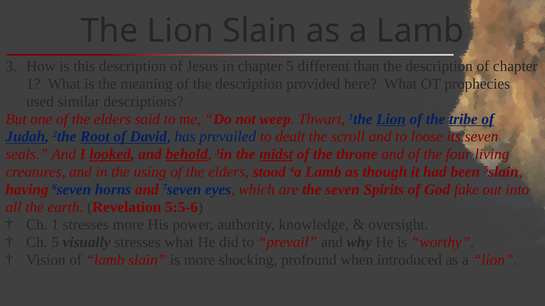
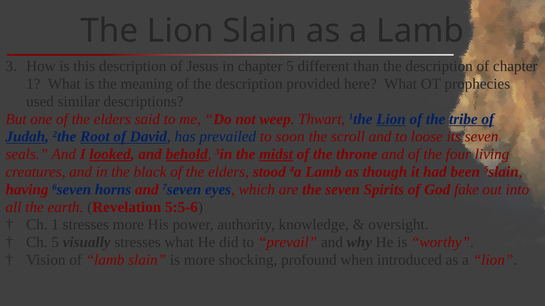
dealt: dealt -> soon
using: using -> black
